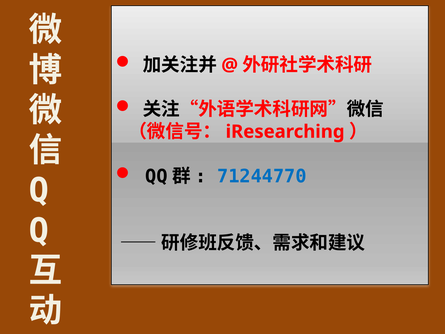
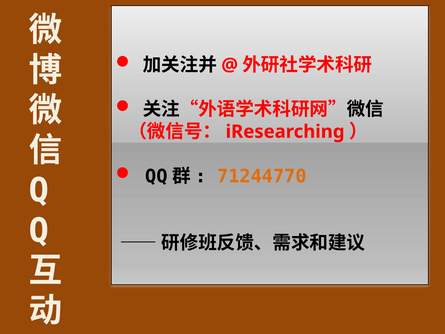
71244770 colour: blue -> orange
